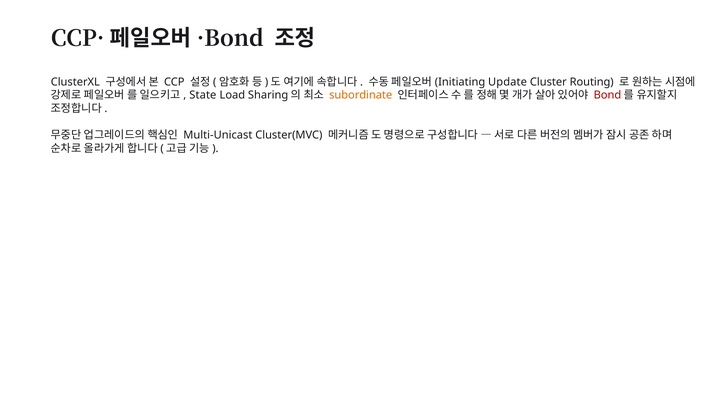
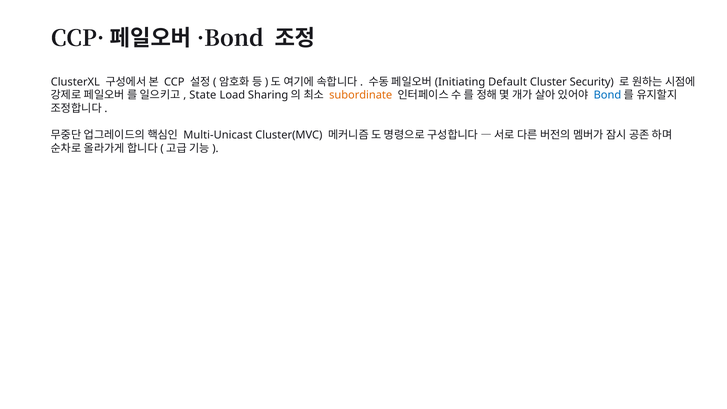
Update: Update -> Default
Routing: Routing -> Security
Bond colour: red -> blue
